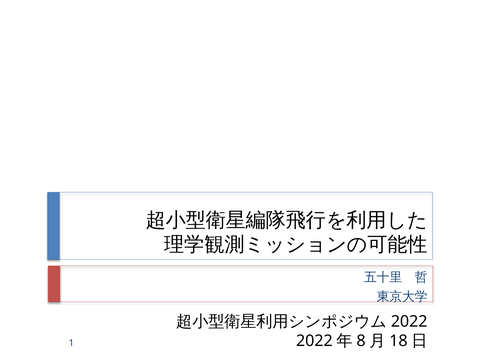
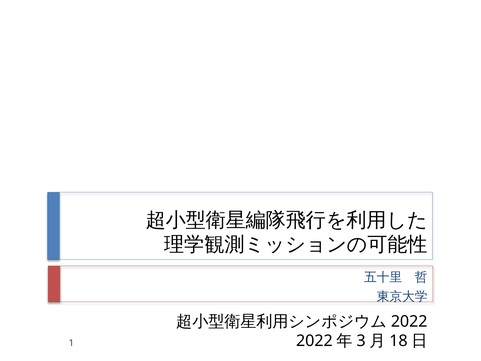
8: 8 -> 3
